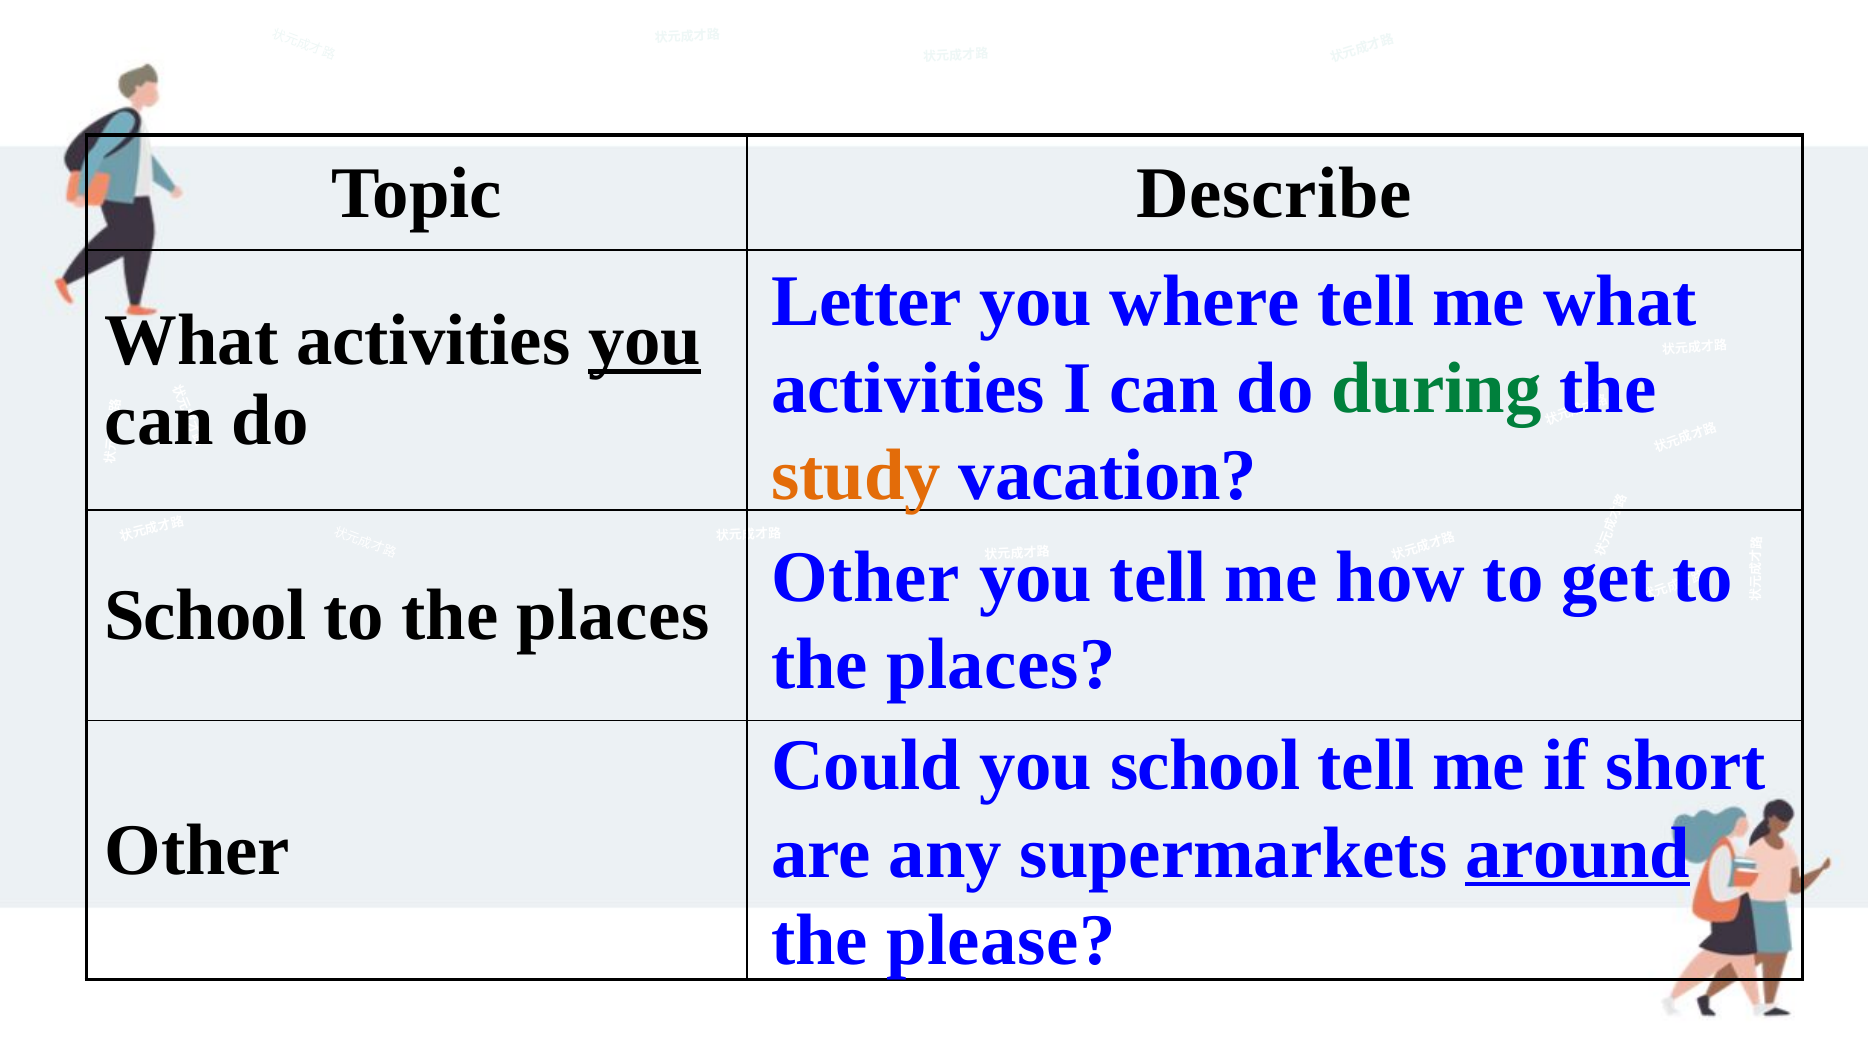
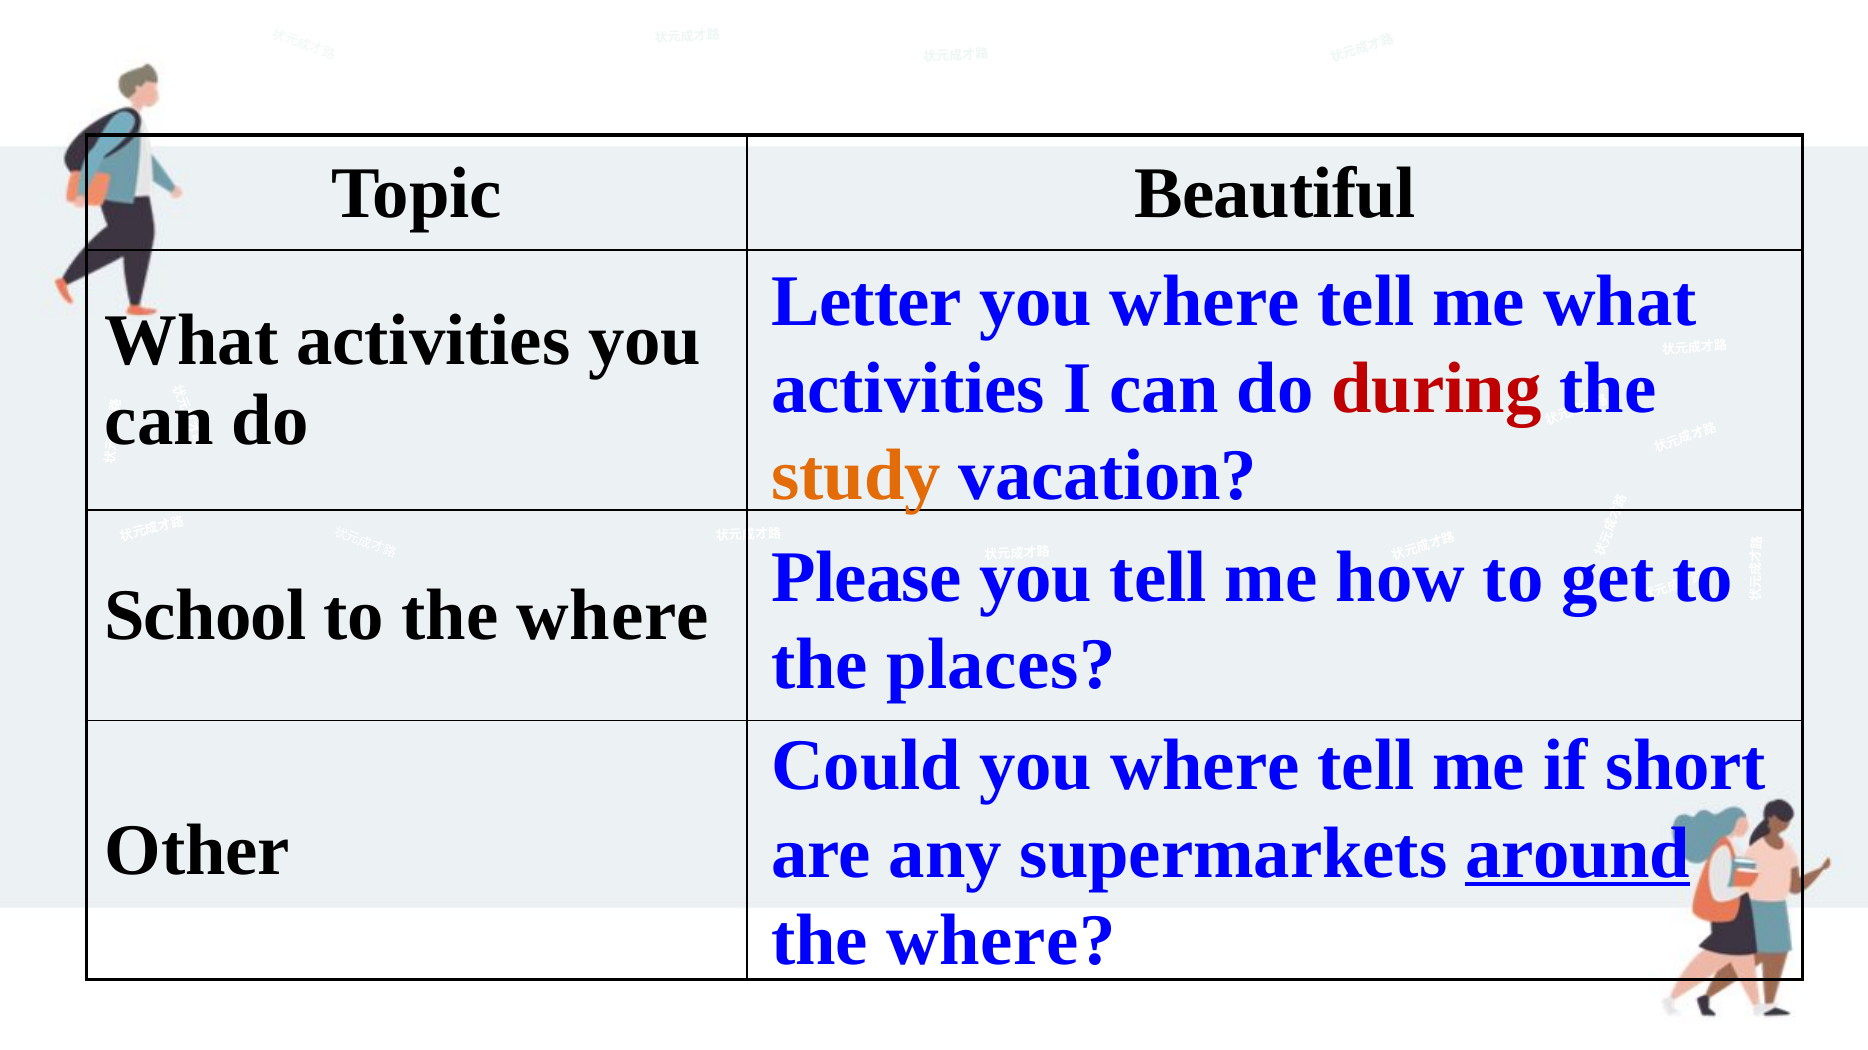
Describe: Describe -> Beautiful
you at (645, 340) underline: present -> none
during colour: green -> red
Other at (866, 578): Other -> Please
places at (613, 616): places -> where
Could you school: school -> where
please at (1001, 941): please -> where
